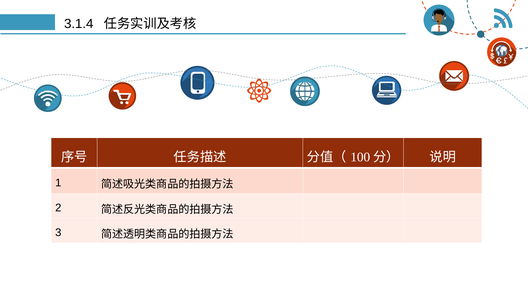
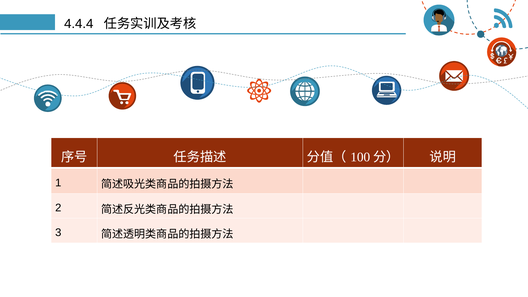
3.1.4: 3.1.4 -> 4.4.4
